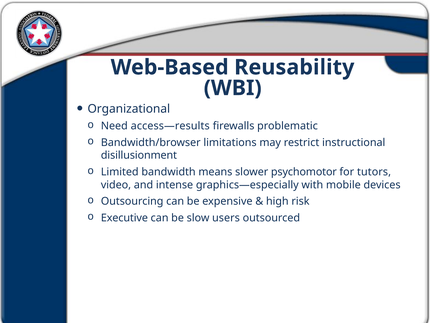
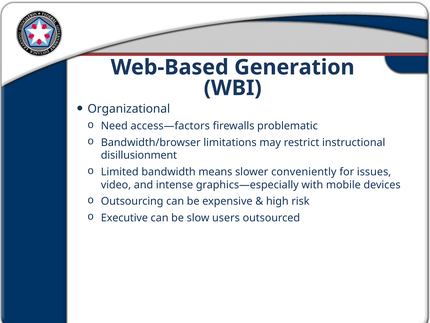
Reusability: Reusability -> Generation
access—results: access—results -> access—factors
psychomotor: psychomotor -> conveniently
tutors: tutors -> issues
